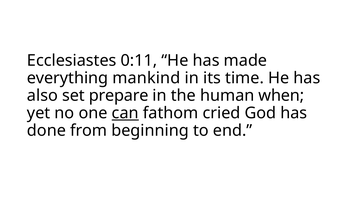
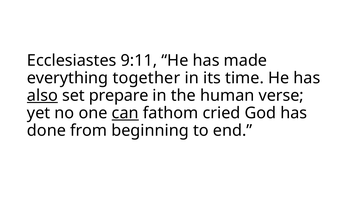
0:11: 0:11 -> 9:11
mankind: mankind -> together
also underline: none -> present
when: when -> verse
